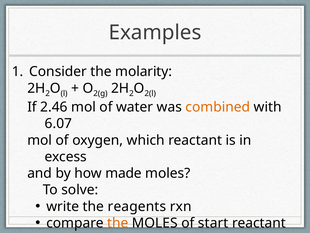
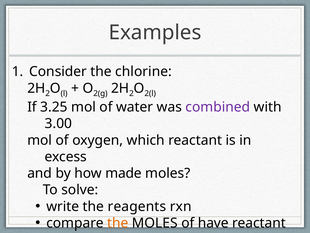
molarity: molarity -> chlorine
2.46: 2.46 -> 3.25
combined colour: orange -> purple
6.07: 6.07 -> 3.00
start: start -> have
